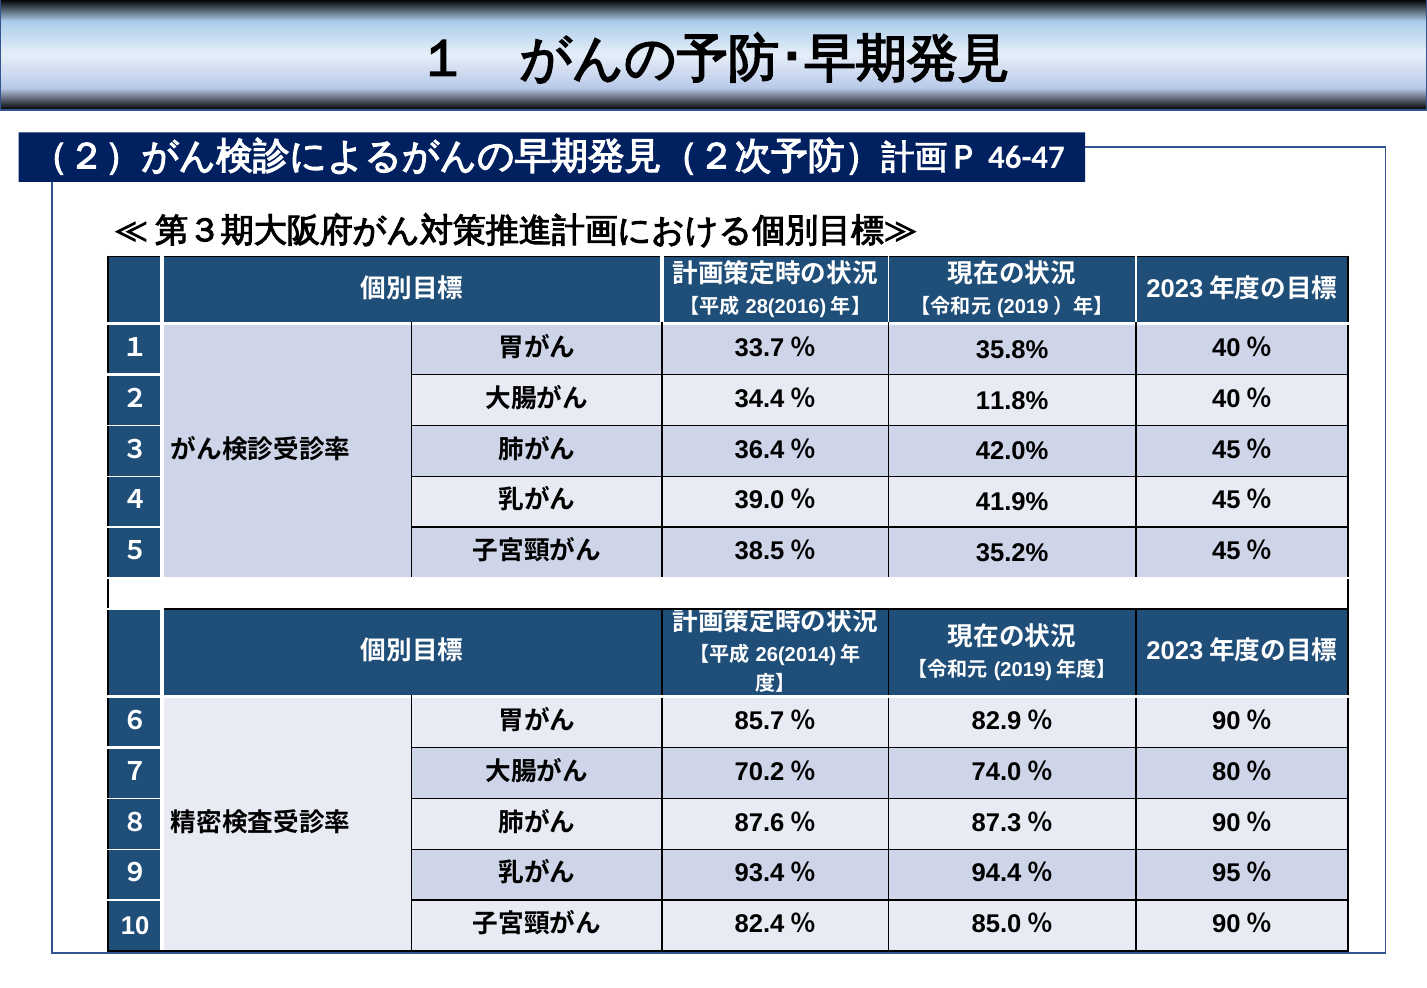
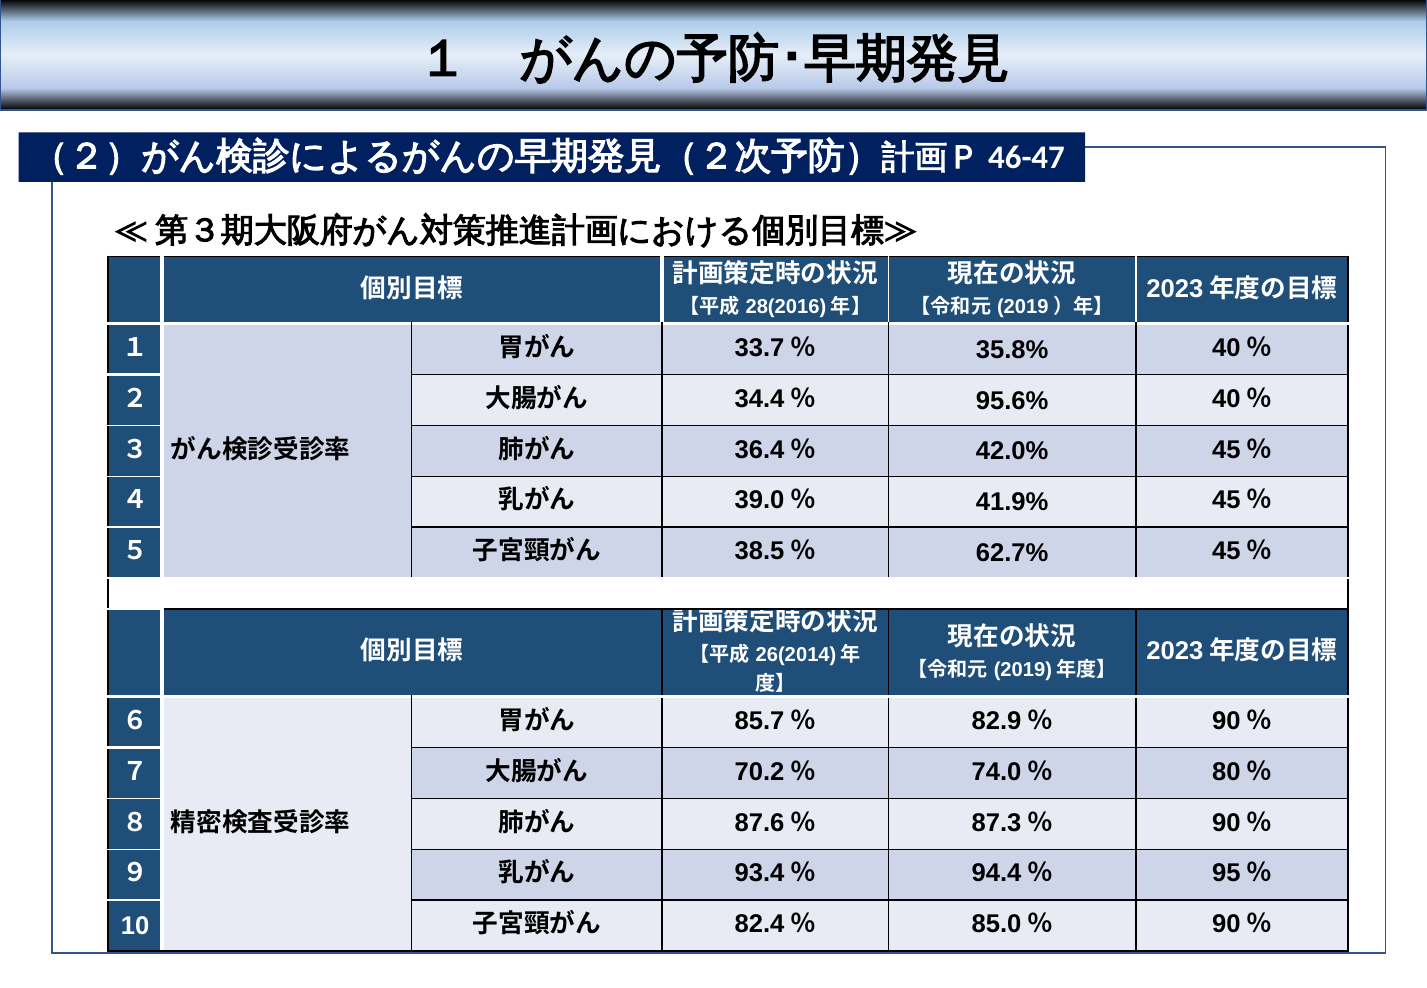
11.8%: 11.8% -> 95.6%
35.2%: 35.2% -> 62.7%
